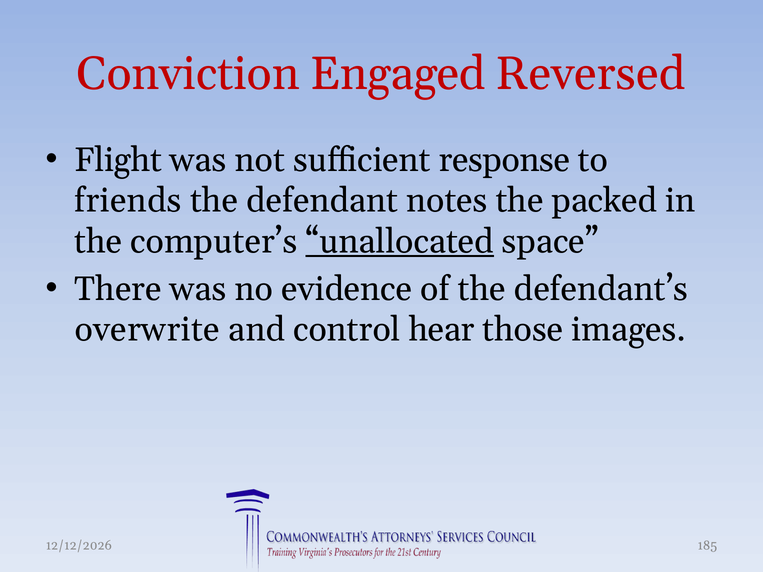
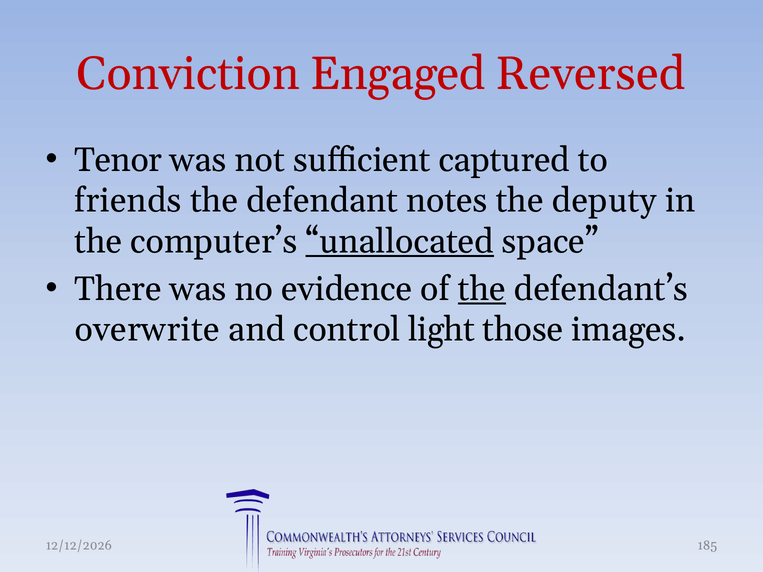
Flight: Flight -> Tenor
response: response -> captured
packed: packed -> deputy
the at (482, 289) underline: none -> present
hear: hear -> light
